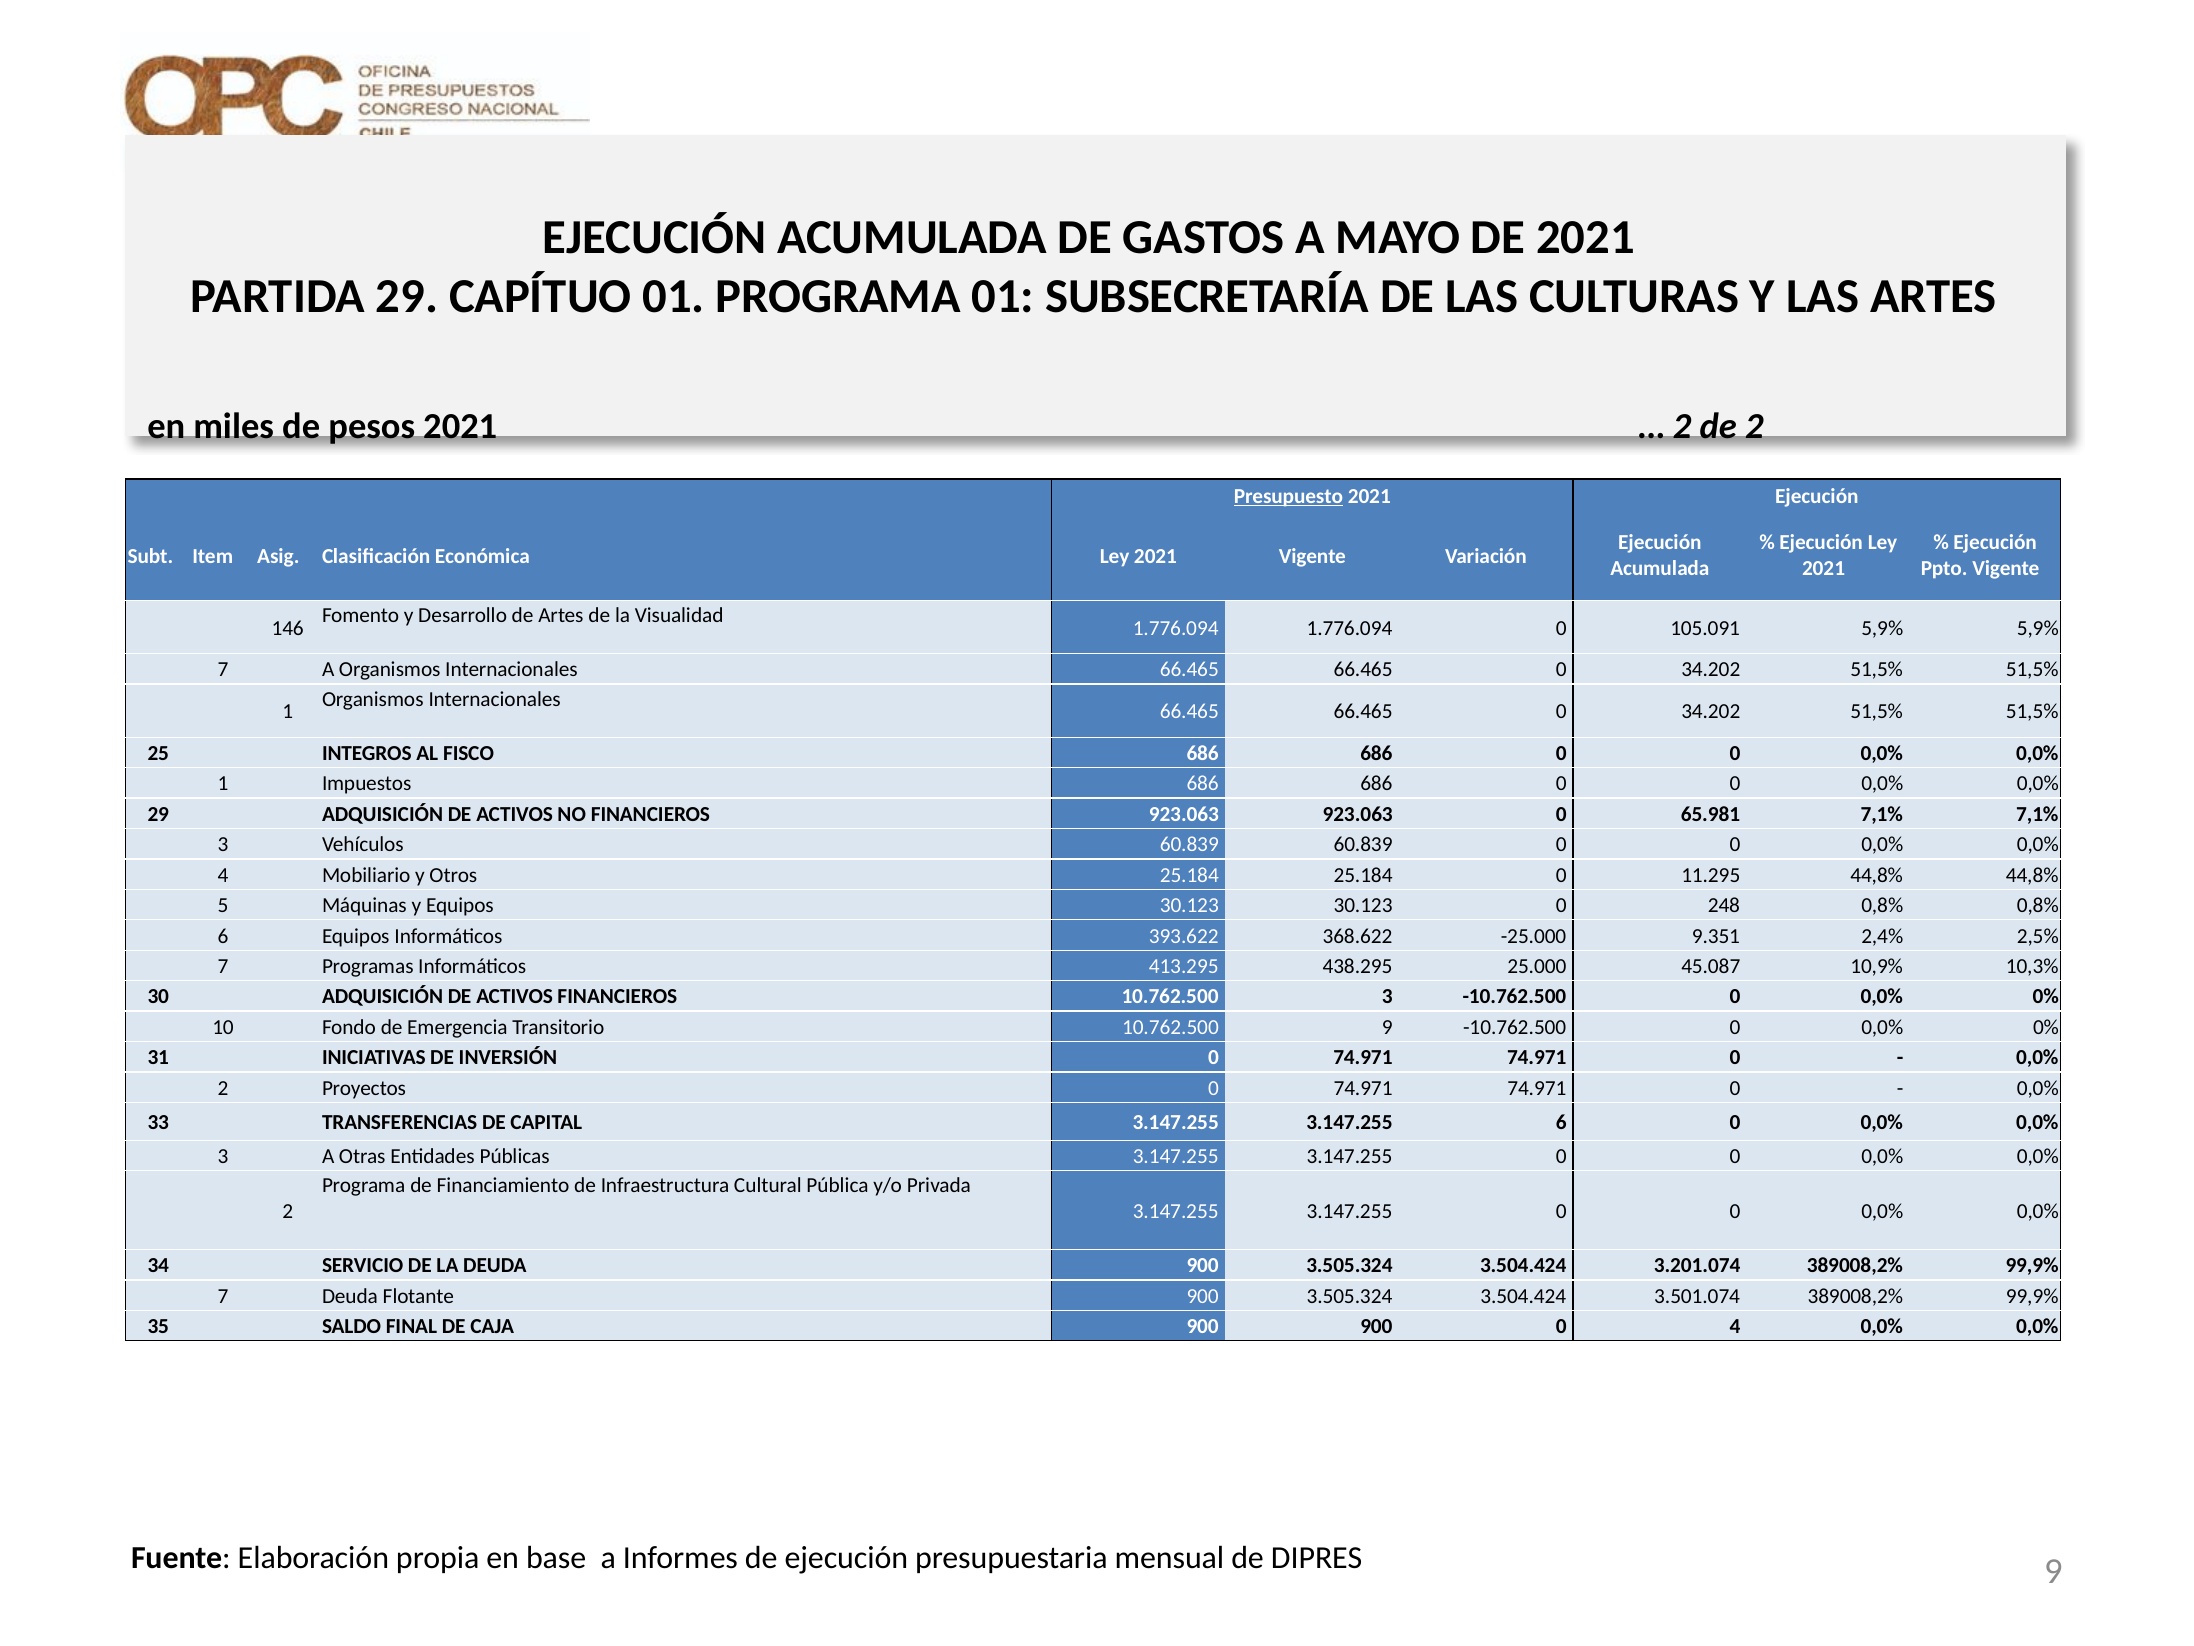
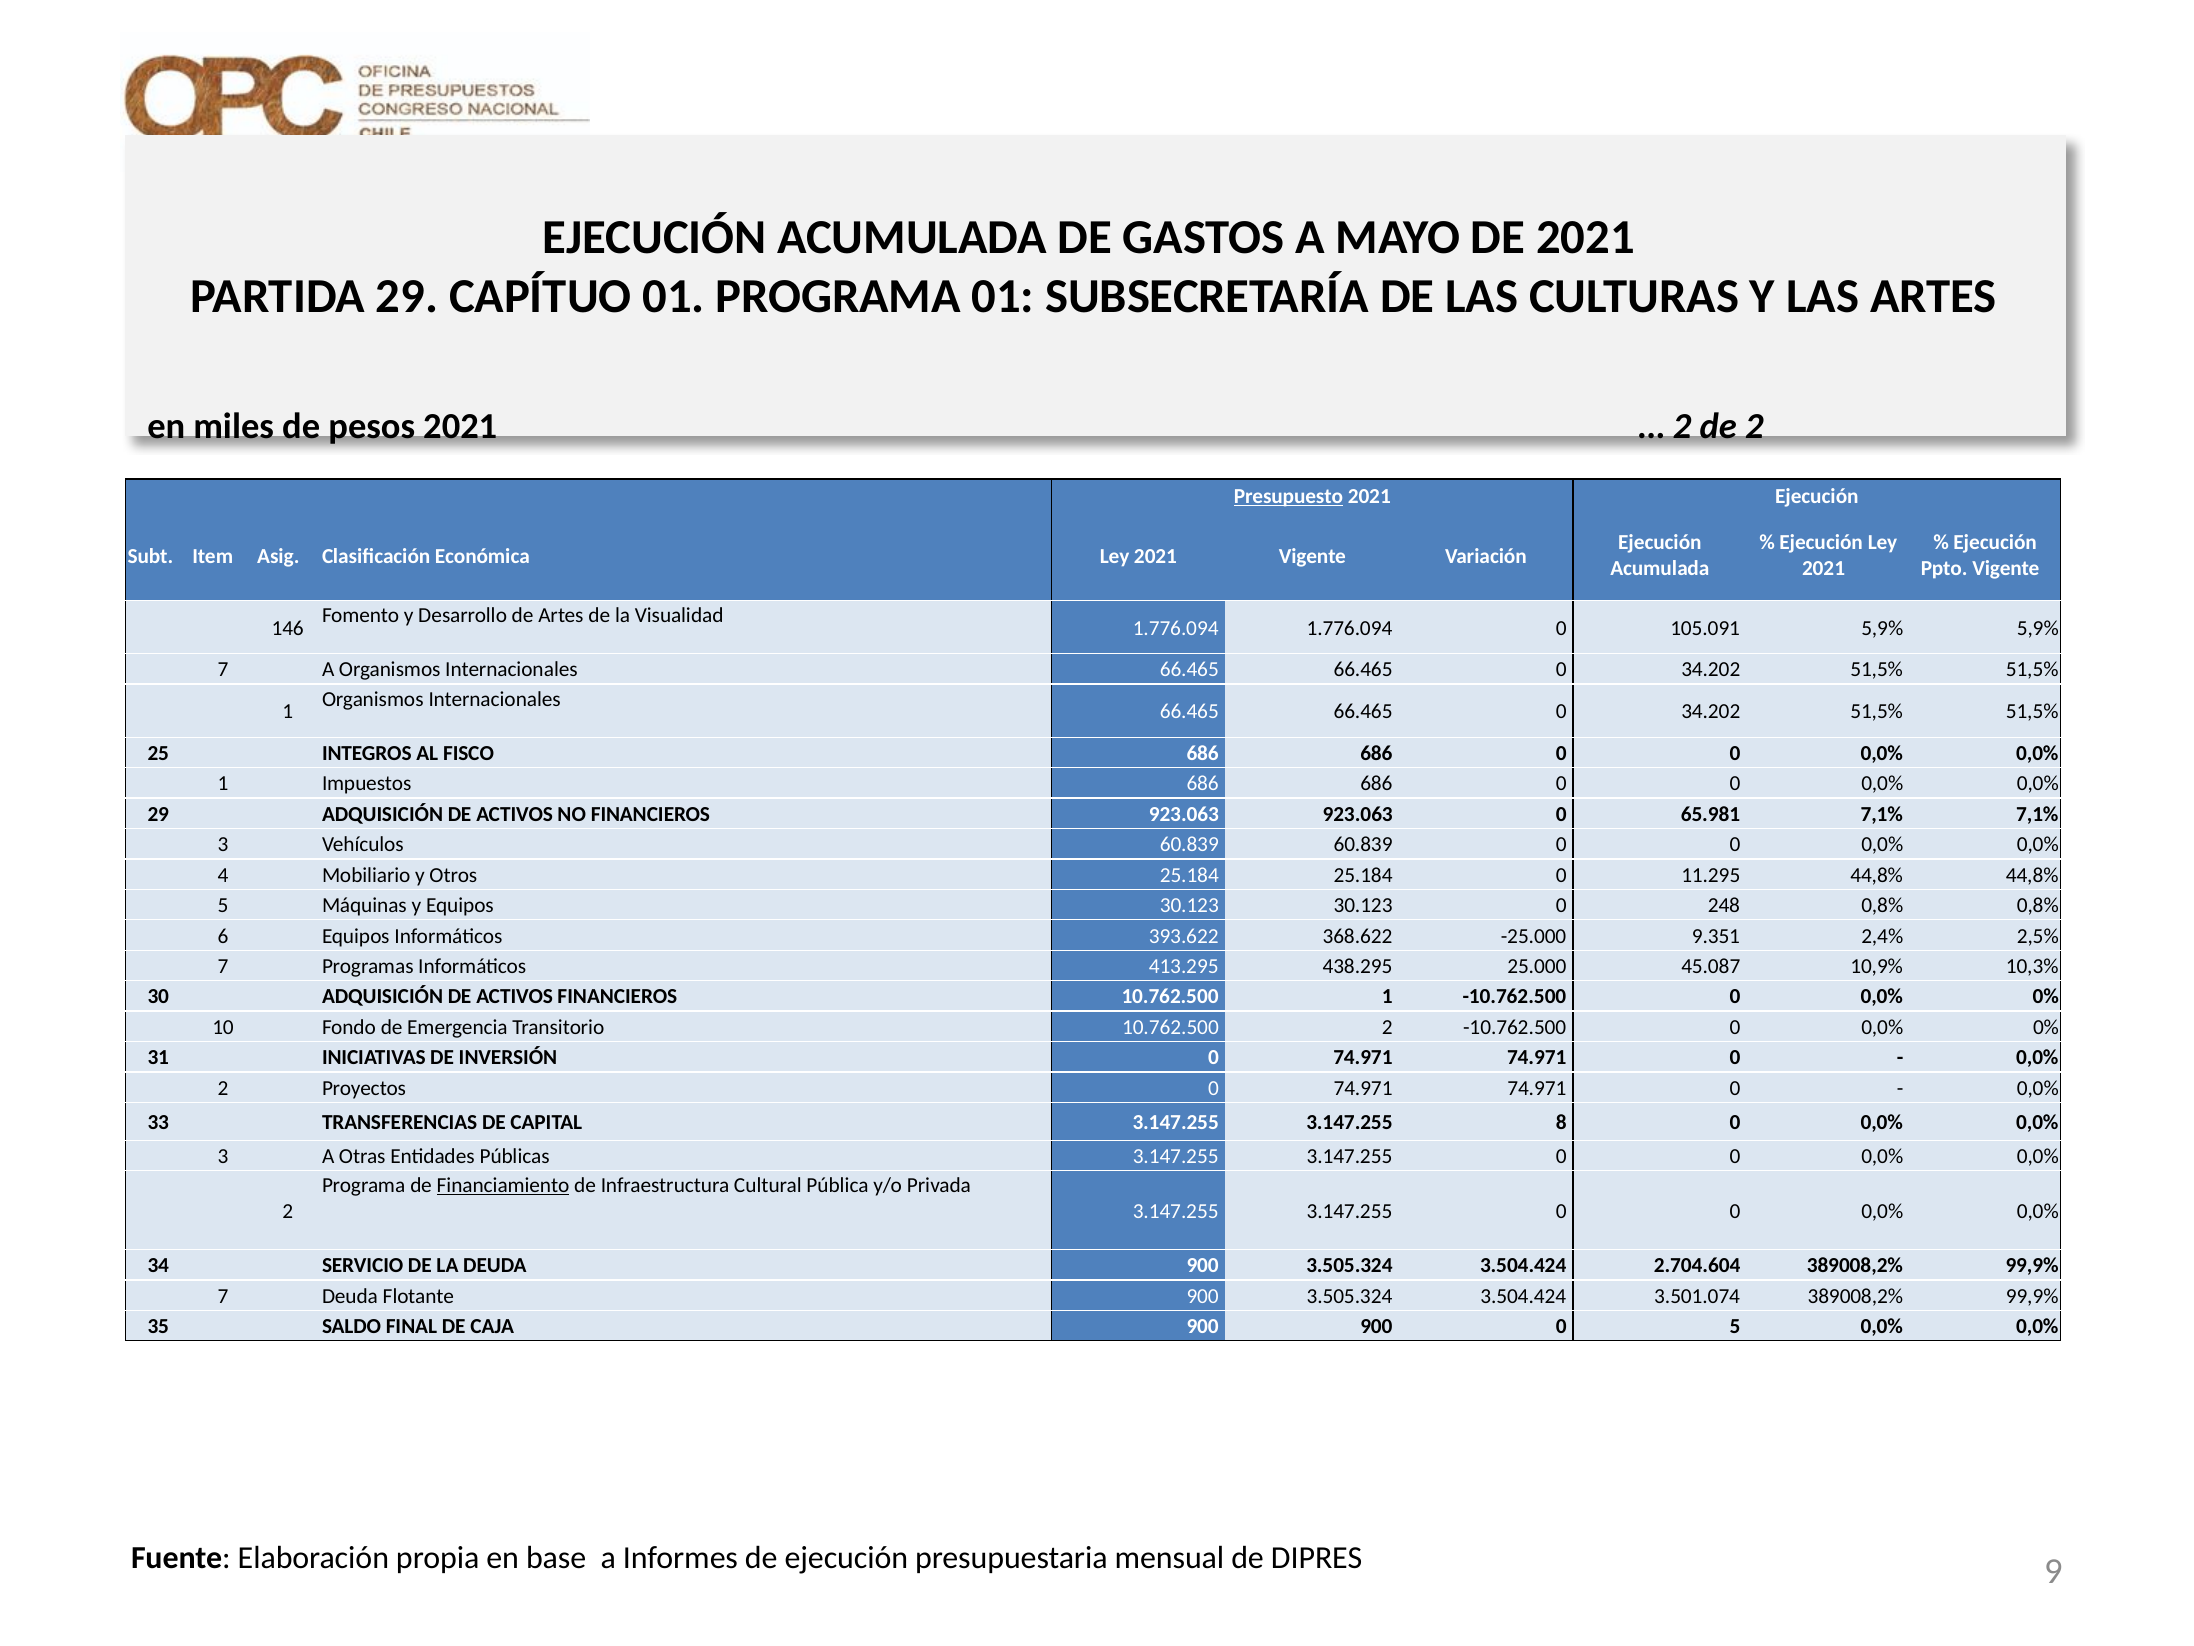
10.762.500 3: 3 -> 1
10.762.500 9: 9 -> 2
3.147.255 6: 6 -> 8
Financiamiento underline: none -> present
3.201.074: 3.201.074 -> 2.704.604
0 4: 4 -> 5
